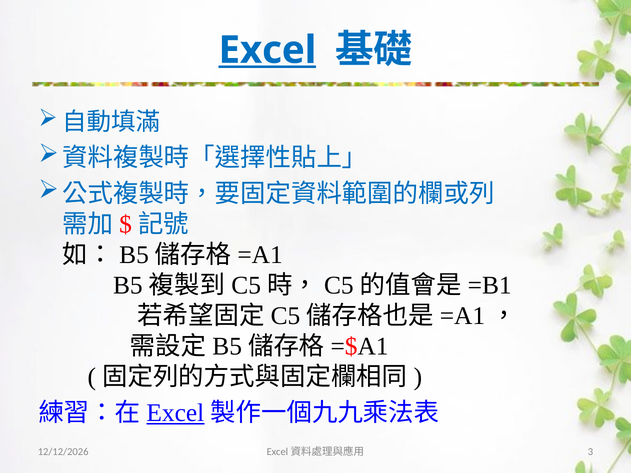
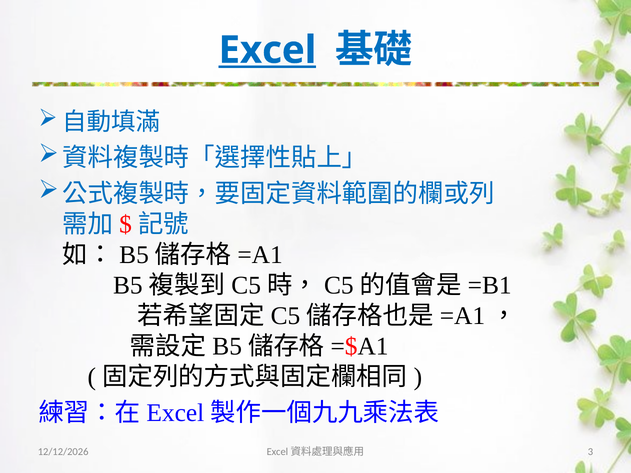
Excel at (175, 413) underline: present -> none
